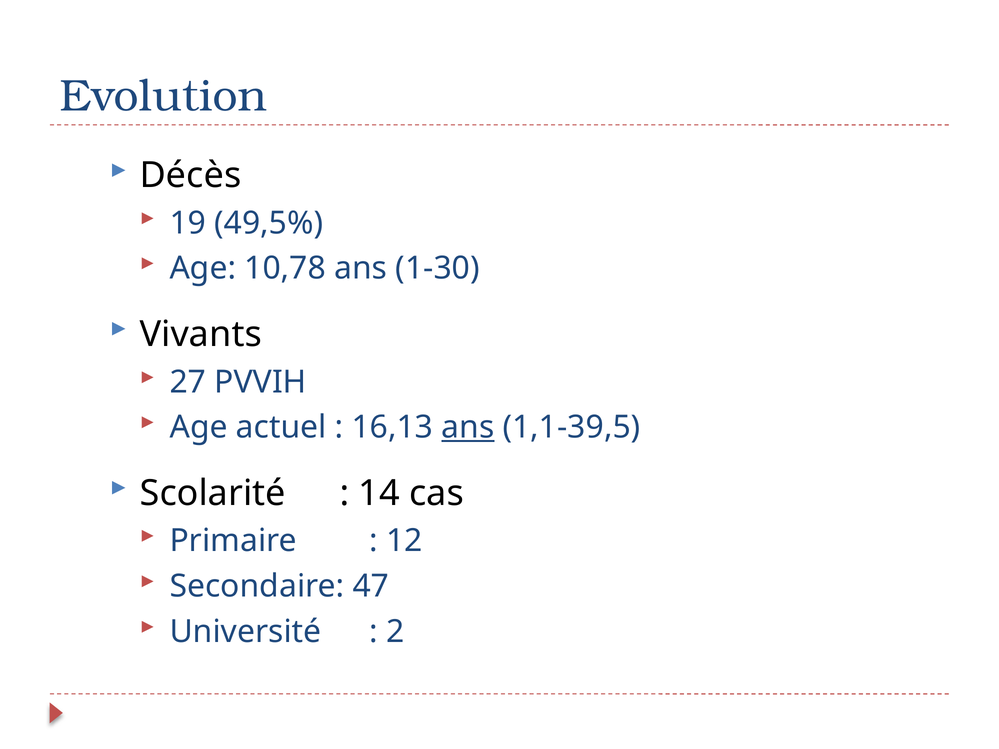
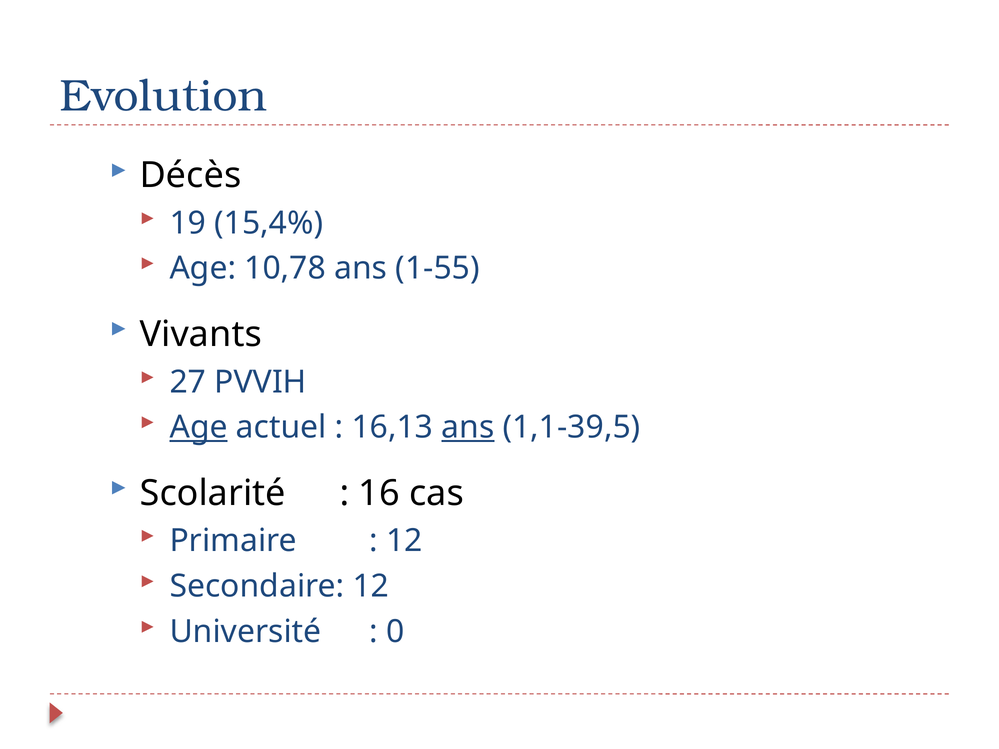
49,5%: 49,5% -> 15,4%
1-30: 1-30 -> 1-55
Age at (199, 427) underline: none -> present
14: 14 -> 16
Secondaire 47: 47 -> 12
2: 2 -> 0
